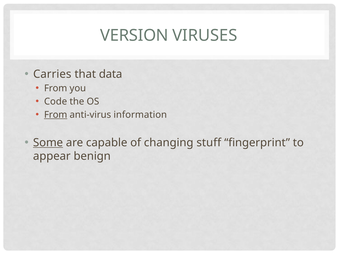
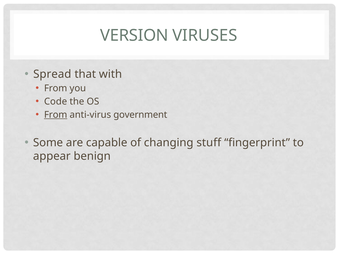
Carries: Carries -> Spread
data: data -> with
information: information -> government
Some underline: present -> none
